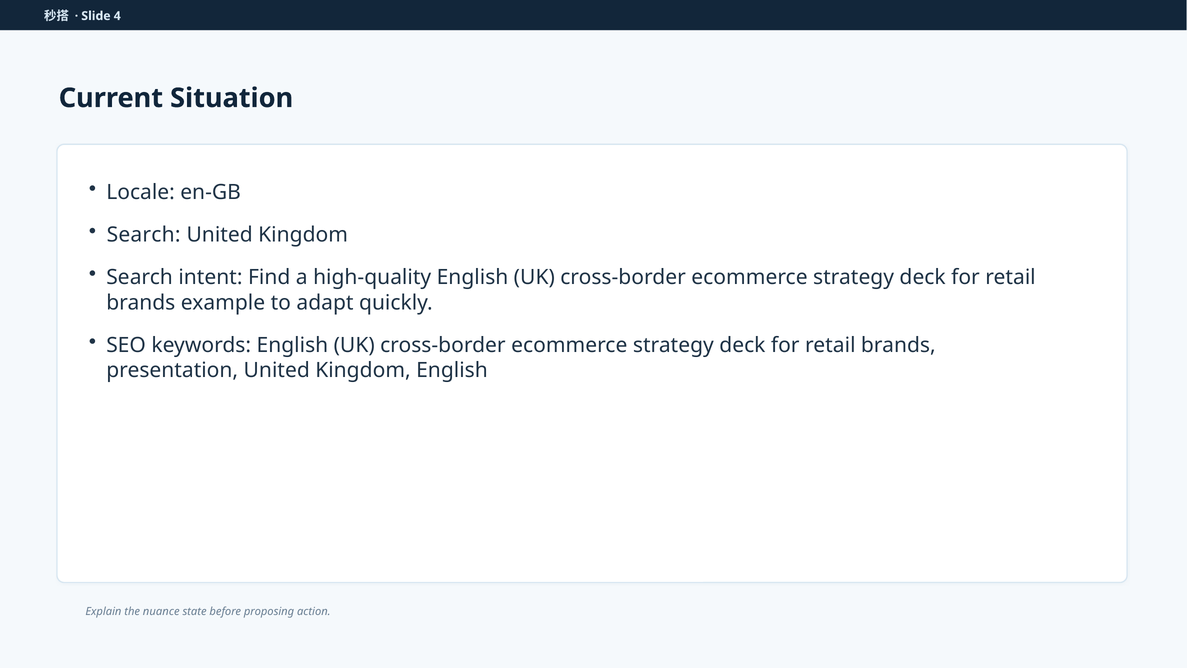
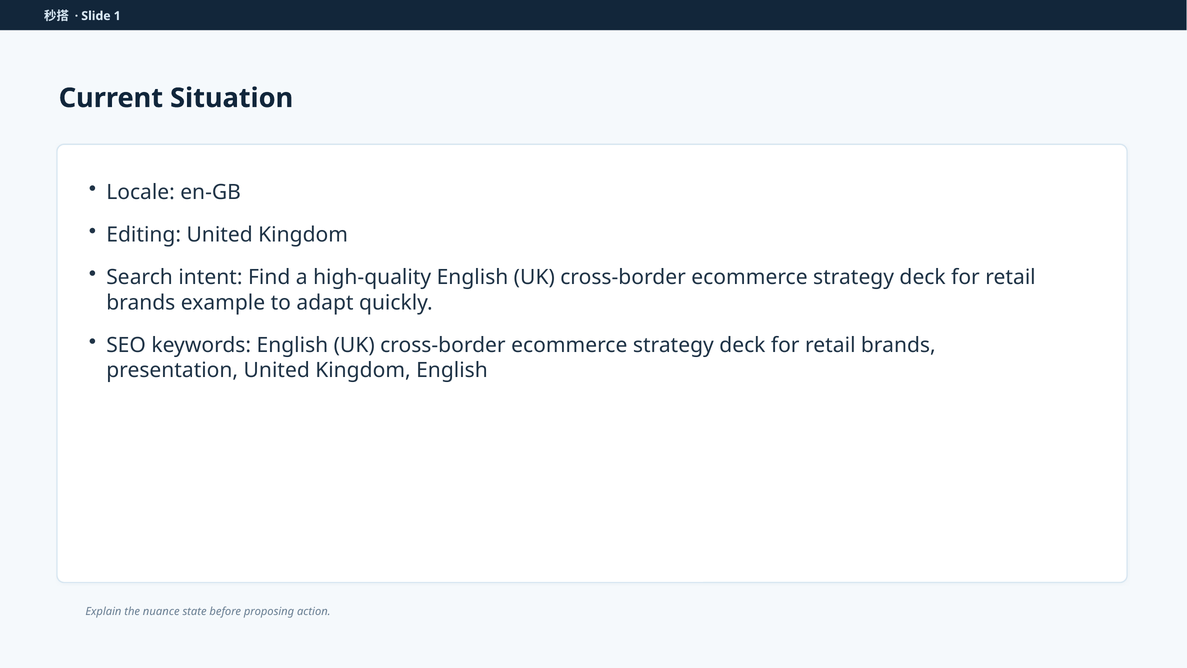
4: 4 -> 1
Search at (144, 235): Search -> Editing
